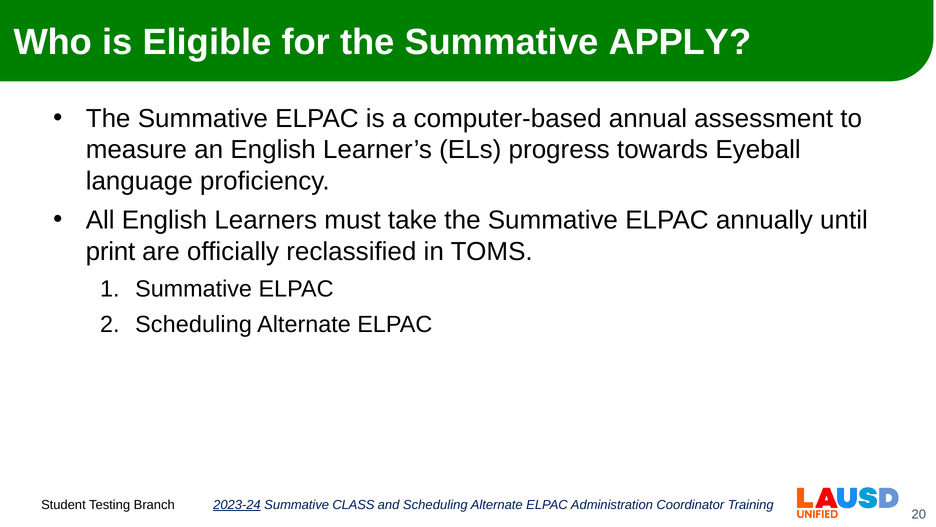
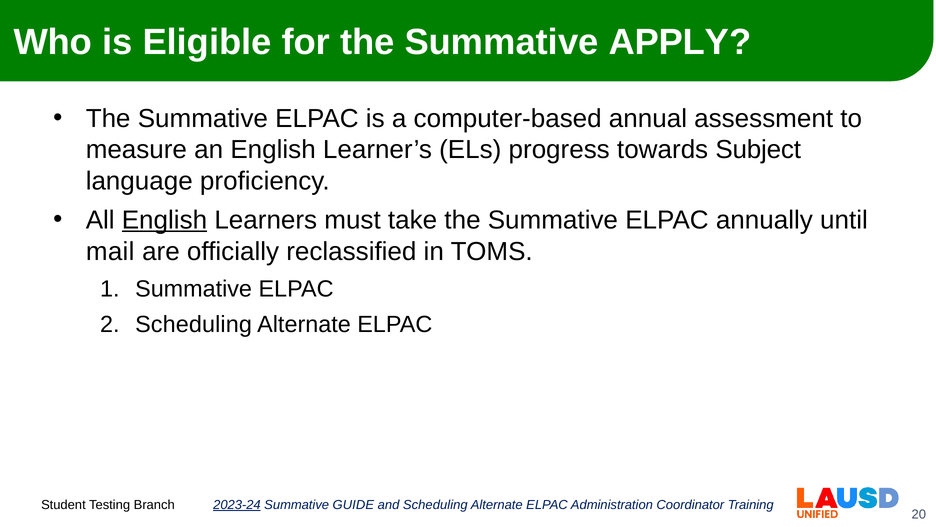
Eyeball: Eyeball -> Subject
English at (164, 220) underline: none -> present
print: print -> mail
CLASS: CLASS -> GUIDE
